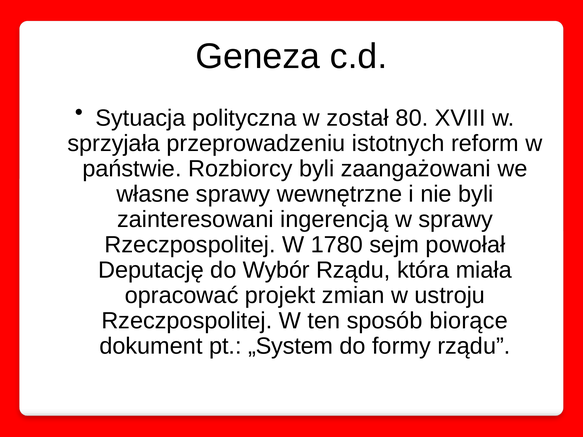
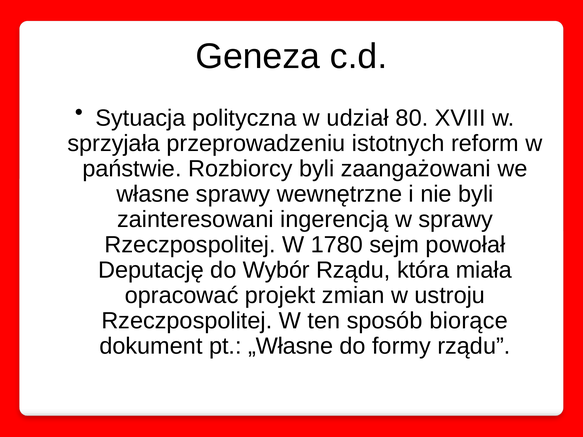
został: został -> udział
„System: „System -> „Własne
